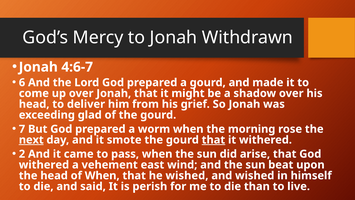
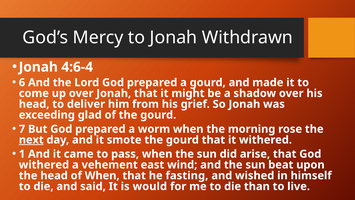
4:6-7: 4:6-7 -> 4:6-4
that at (213, 140) underline: present -> none
2: 2 -> 1
he wished: wished -> fasting
perish: perish -> would
